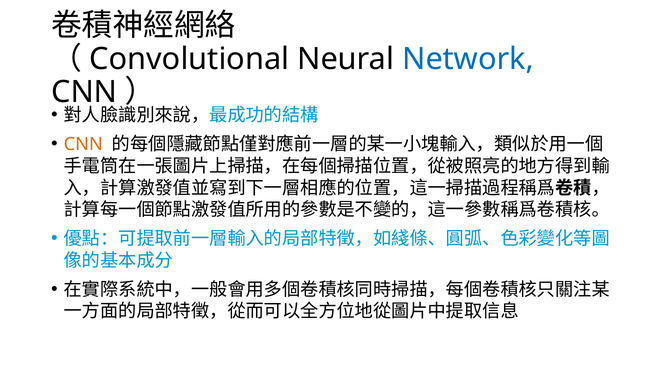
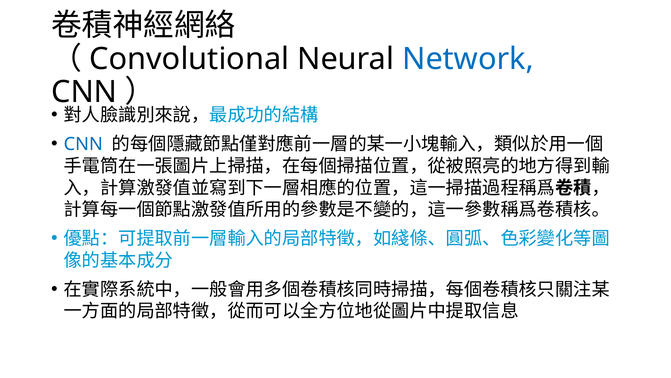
CNN at (83, 144) colour: orange -> blue
